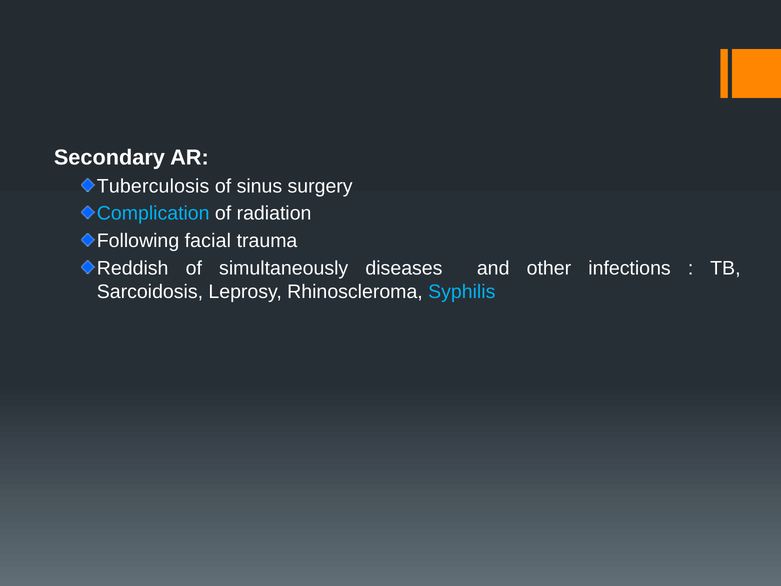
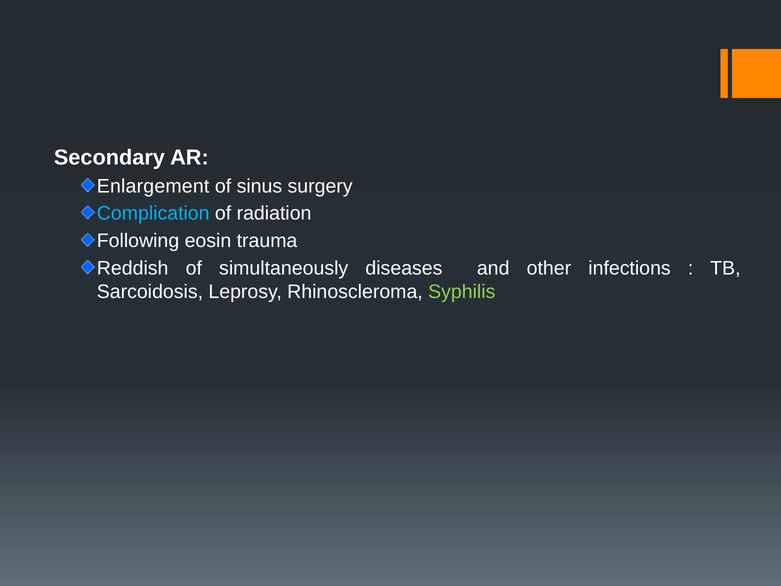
Tuberculosis: Tuberculosis -> Enlargement
facial: facial -> eosin
Syphilis colour: light blue -> light green
